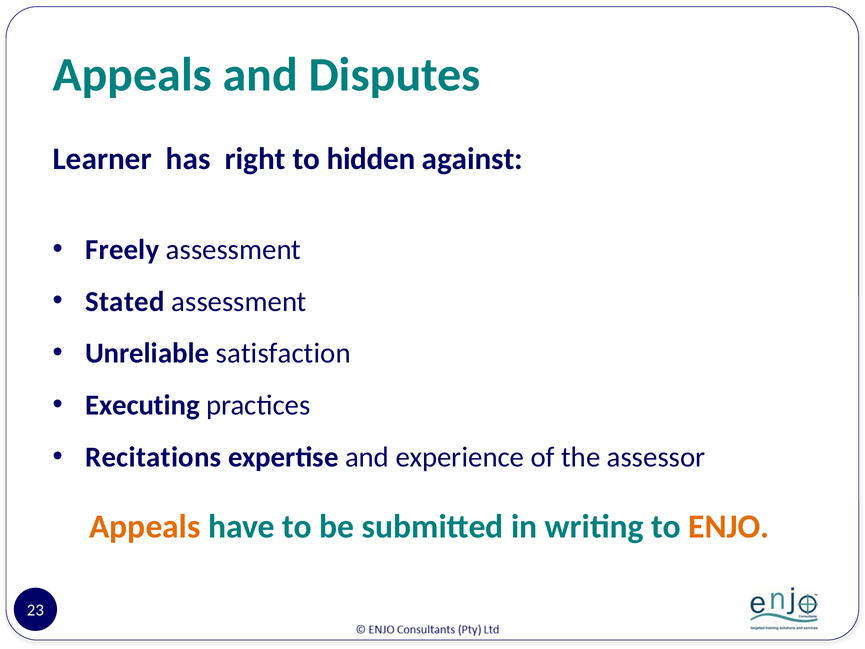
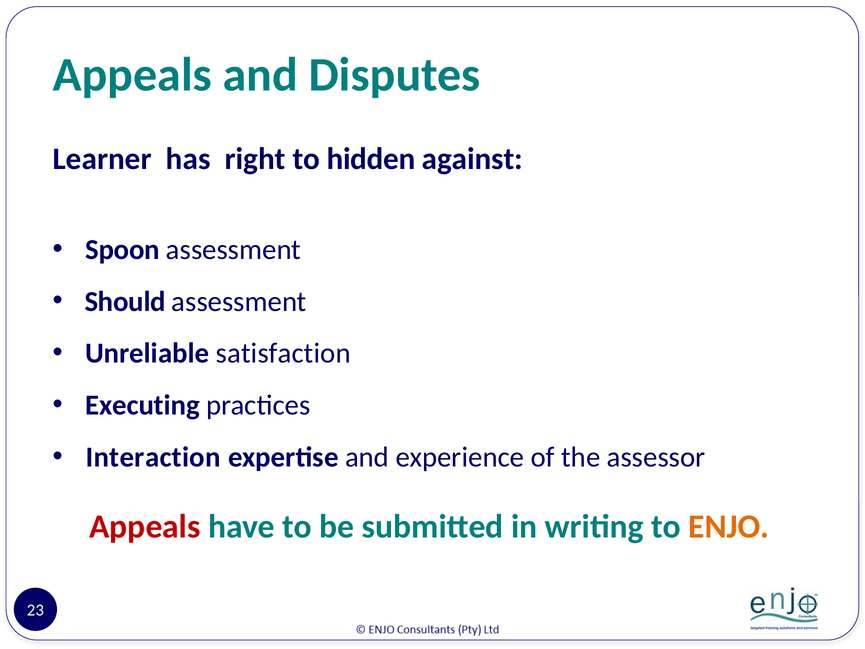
Freely: Freely -> Spoon
Stated: Stated -> Should
Recitations: Recitations -> Interaction
Appeals at (145, 526) colour: orange -> red
